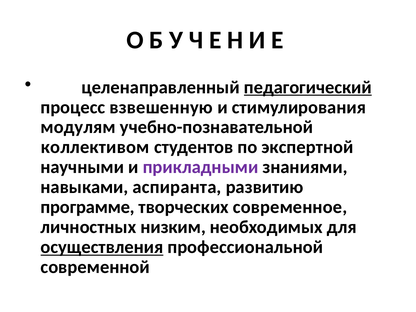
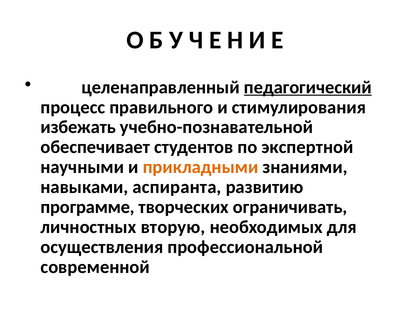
взвешенную: взвешенную -> правильного
модулям: модулям -> избежать
коллективом: коллективом -> обеспечивает
прикладными colour: purple -> orange
современное: современное -> ограничивать
низким: низким -> вторую
осуществления underline: present -> none
